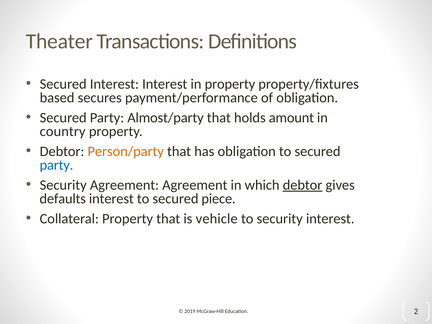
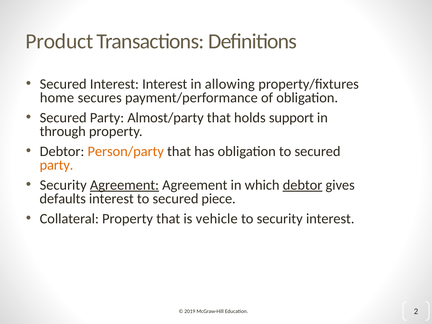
Theater: Theater -> Product
in property: property -> allowing
based: based -> home
amount: amount -> support
country: country -> through
party at (56, 165) colour: blue -> orange
Agreement at (124, 185) underline: none -> present
